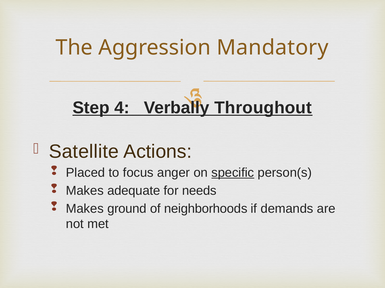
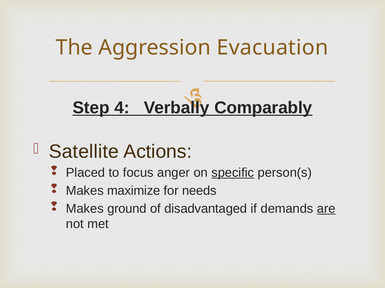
Mandatory: Mandatory -> Evacuation
Throughout: Throughout -> Comparably
adequate: adequate -> maximize
neighborhoods: neighborhoods -> disadvantaged
are underline: none -> present
